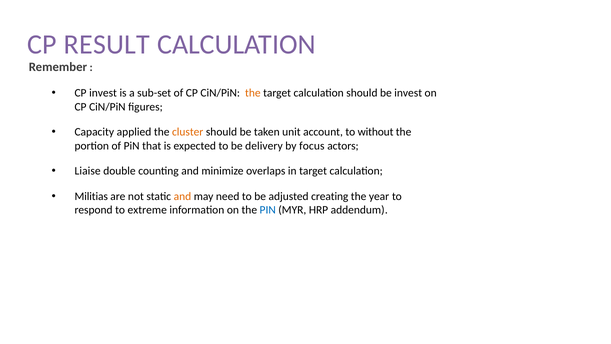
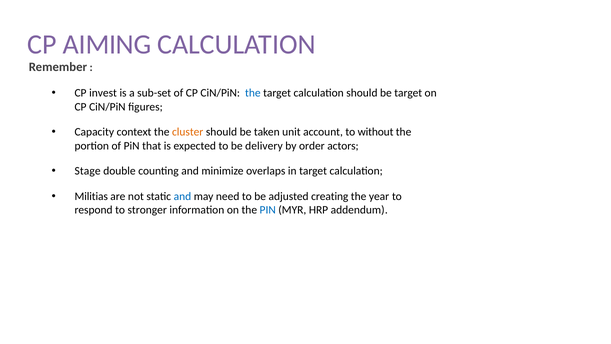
RESULT: RESULT -> AIMING
the at (253, 93) colour: orange -> blue
be invest: invest -> target
applied: applied -> context
focus: focus -> order
Liaise: Liaise -> Stage
and at (182, 196) colour: orange -> blue
extreme: extreme -> stronger
